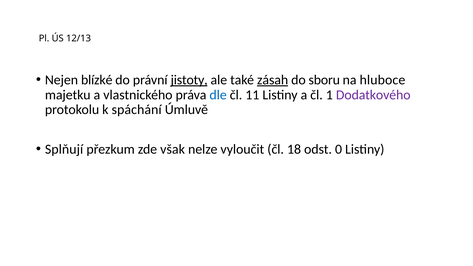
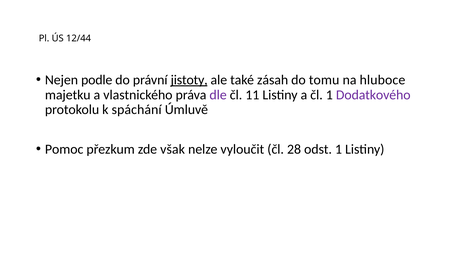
12/13: 12/13 -> 12/44
blízké: blízké -> podle
zásah underline: present -> none
sboru: sboru -> tomu
dle colour: blue -> purple
Splňují: Splňují -> Pomoc
18: 18 -> 28
odst 0: 0 -> 1
